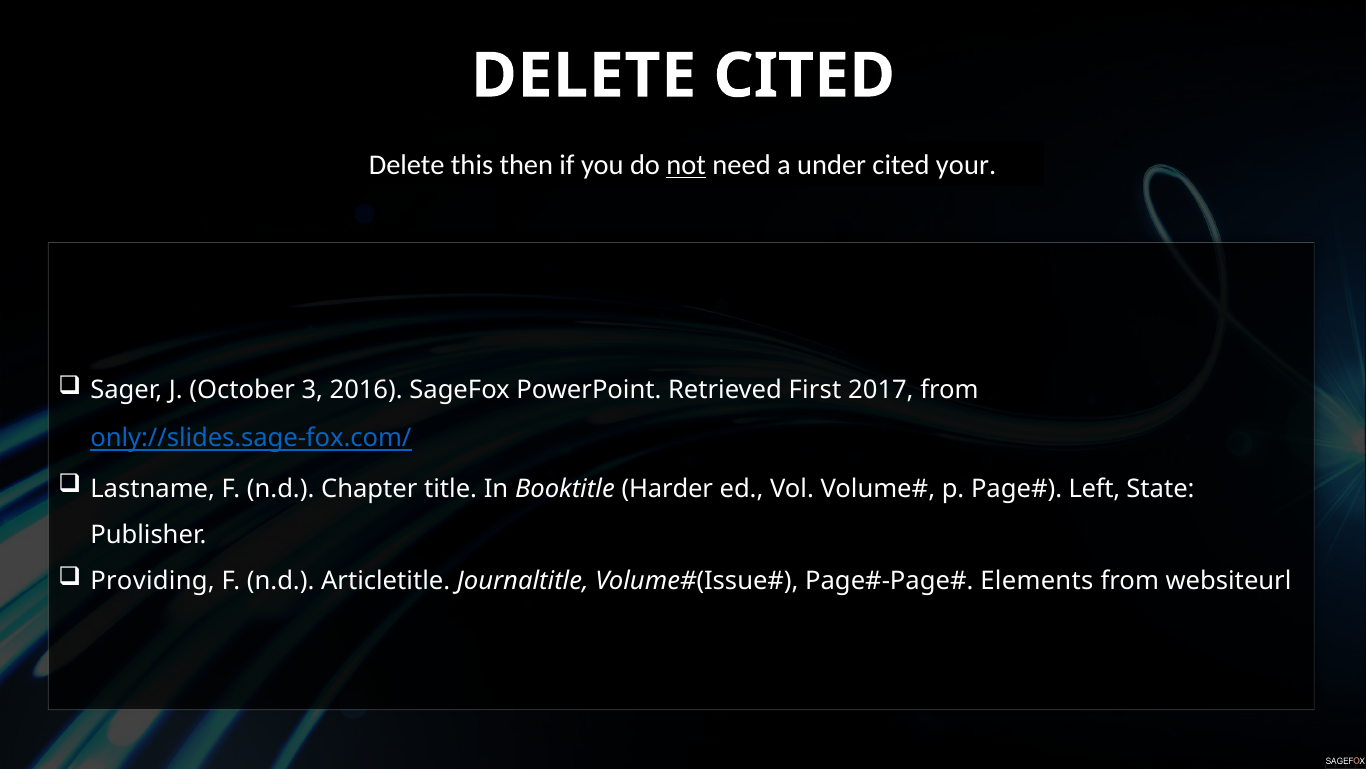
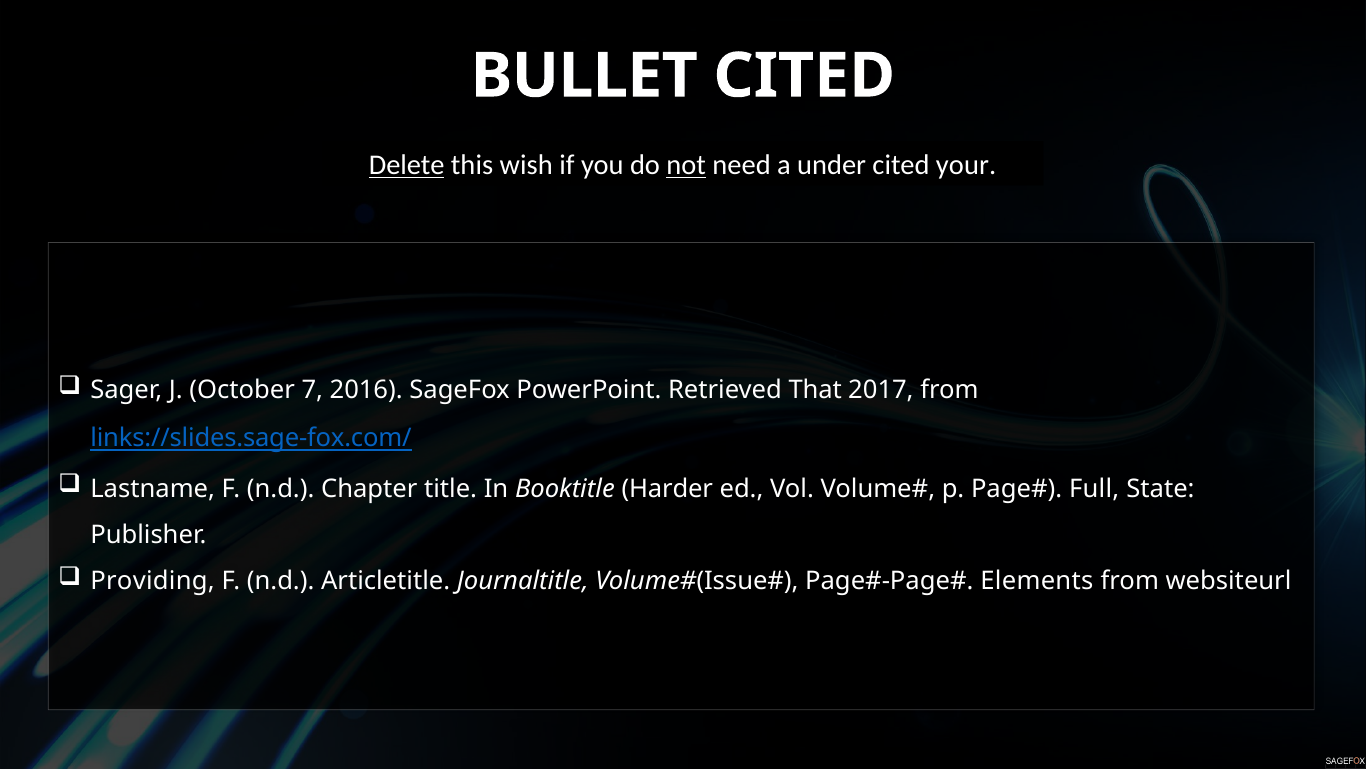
DELETE at (584, 76): DELETE -> BULLET
Delete at (407, 165) underline: none -> present
then: then -> wish
3: 3 -> 7
First: First -> That
only://slides.sage-fox.com/: only://slides.sage-fox.com/ -> links://slides.sage-fox.com/
Left: Left -> Full
